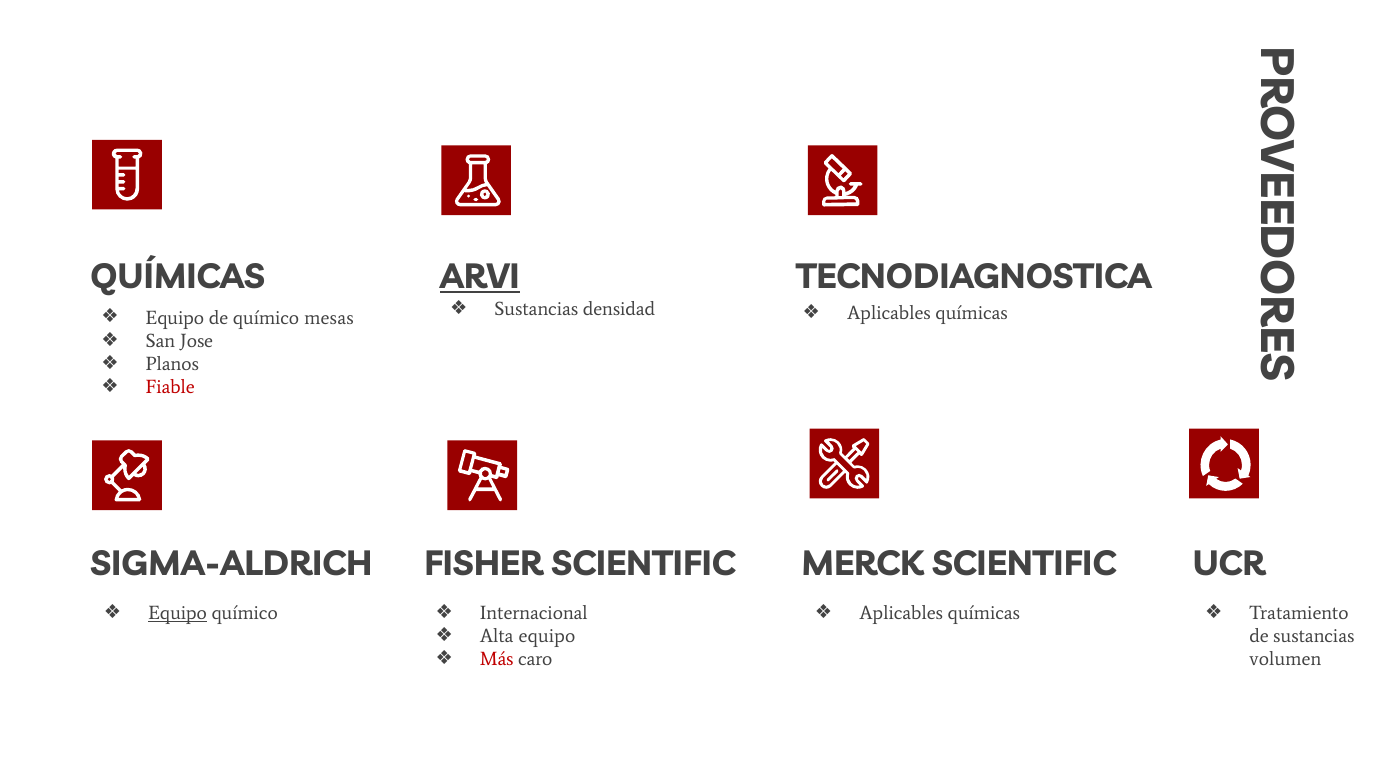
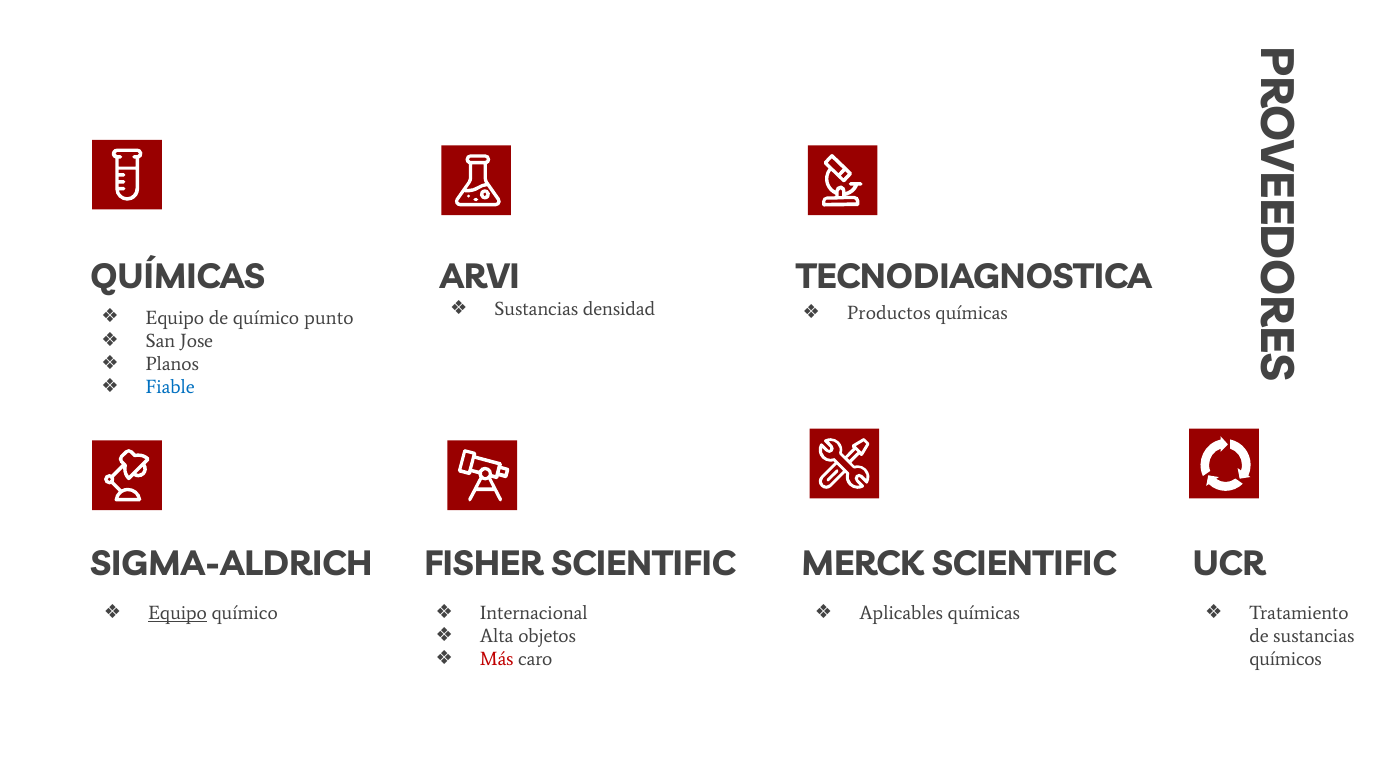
ARVI underline: present -> none
Aplicables at (889, 313): Aplicables -> Productos
mesas: mesas -> punto
Fiable colour: red -> blue
Alta equipo: equipo -> objetos
volumen: volumen -> químicos
